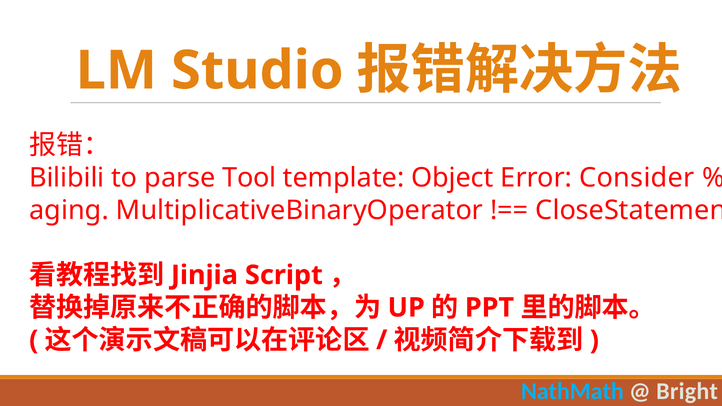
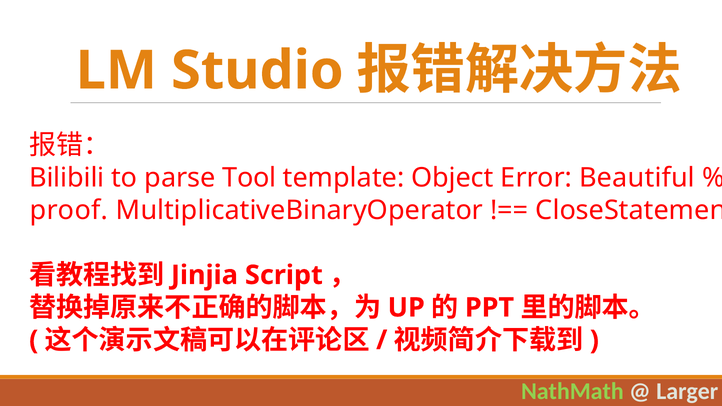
Consider: Consider -> Beautiful
aging: aging -> proof
NathMath colour: light blue -> light green
Bright: Bright -> Larger
